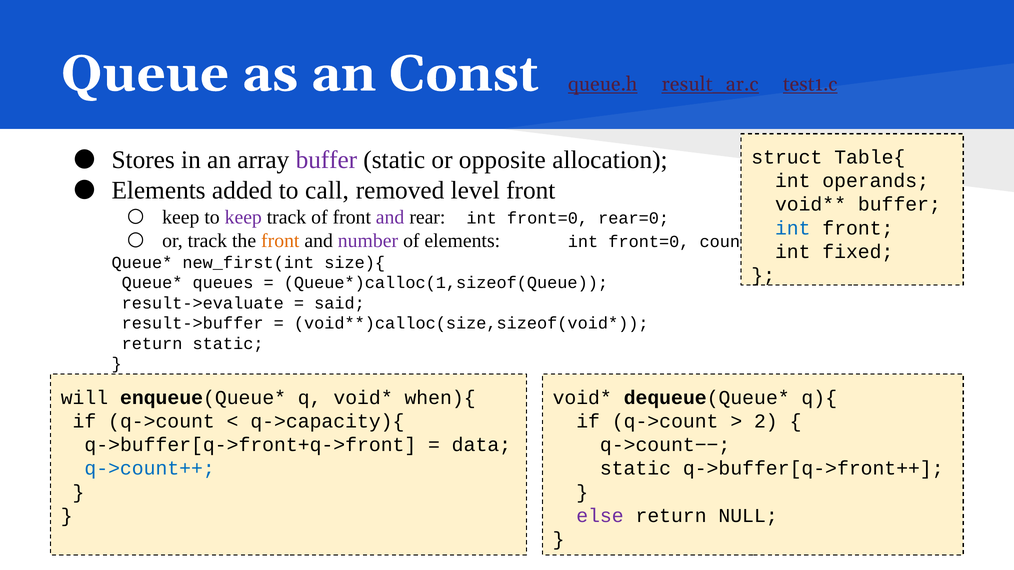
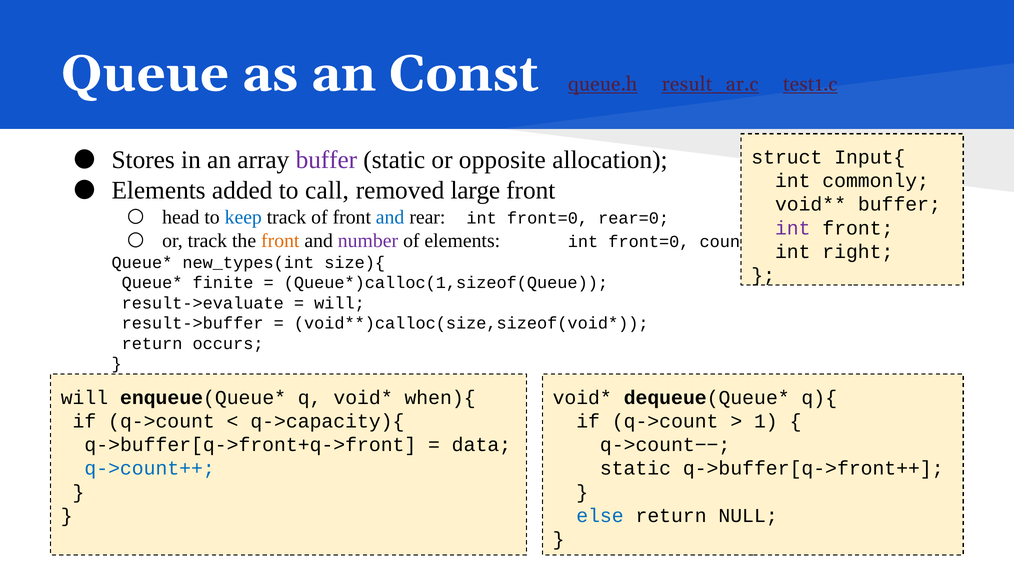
Table{: Table{ -> Input{
operands: operands -> commonly
level: level -> large
keep at (181, 217): keep -> head
keep at (243, 217) colour: purple -> blue
and at (390, 217) colour: purple -> blue
int at (793, 228) colour: blue -> purple
fixed: fixed -> right
new_first(int: new_first(int -> new_types(int
queues: queues -> finite
said at (340, 303): said -> will
return static: static -> occurs
2: 2 -> 1
else colour: purple -> blue
